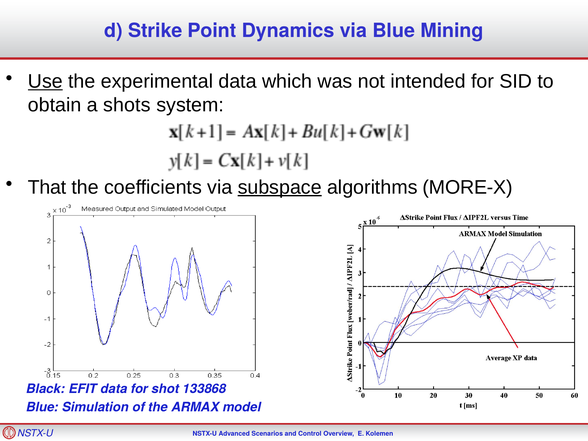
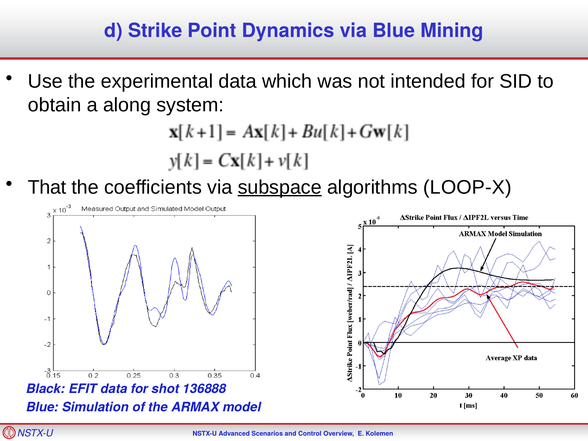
Use underline: present -> none
shots: shots -> along
MORE-X: MORE-X -> LOOP-X
133868: 133868 -> 136888
